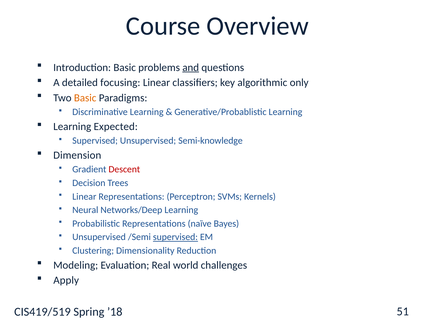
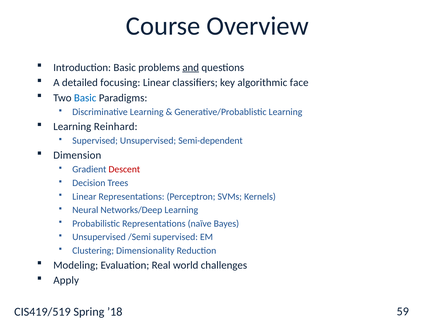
only: only -> face
Basic at (85, 98) colour: orange -> blue
Expected: Expected -> Reinhard
Semi-knowledge: Semi-knowledge -> Semi-dependent
supervised at (175, 237) underline: present -> none
51: 51 -> 59
